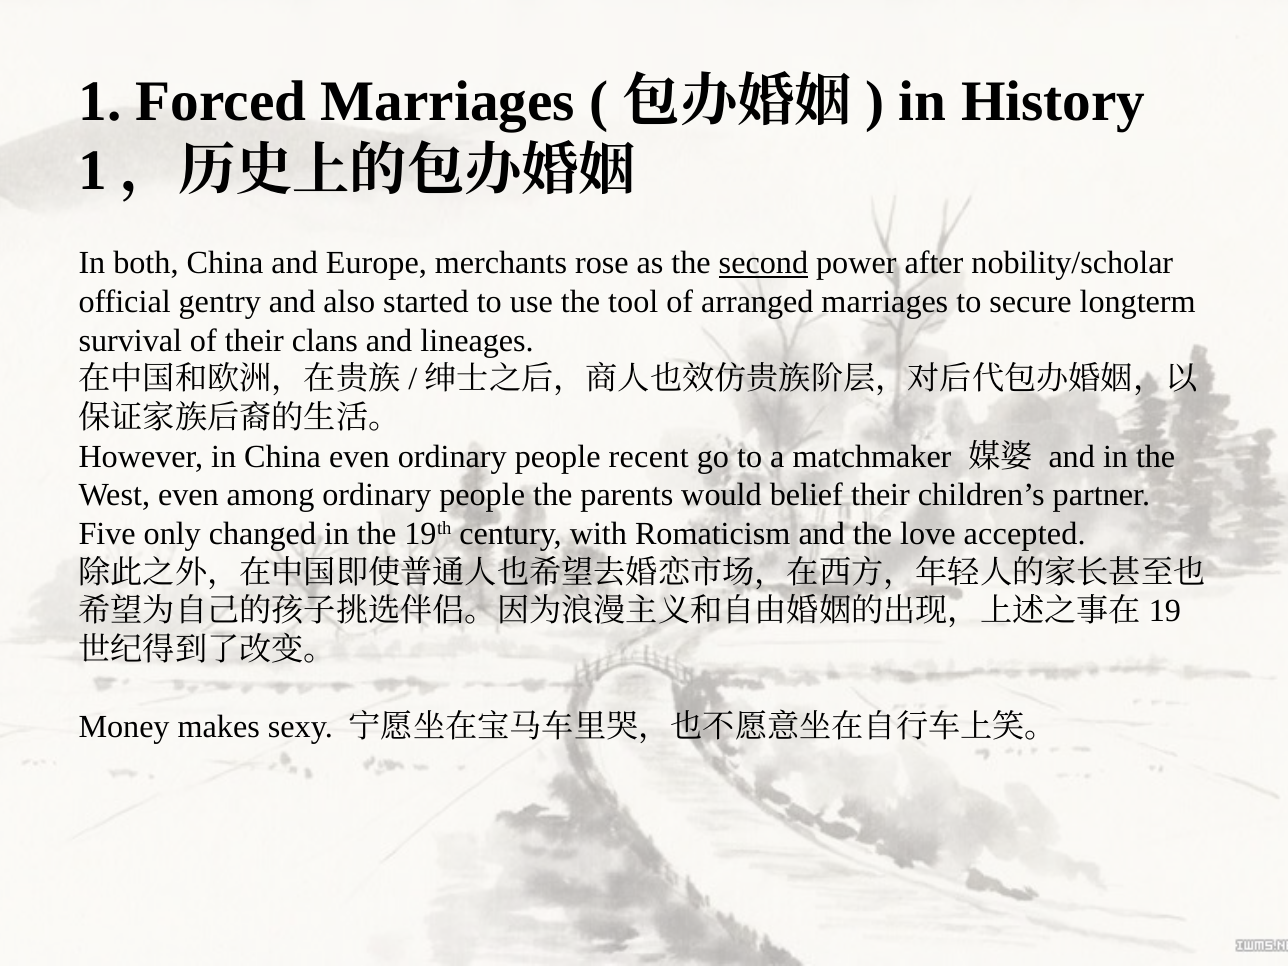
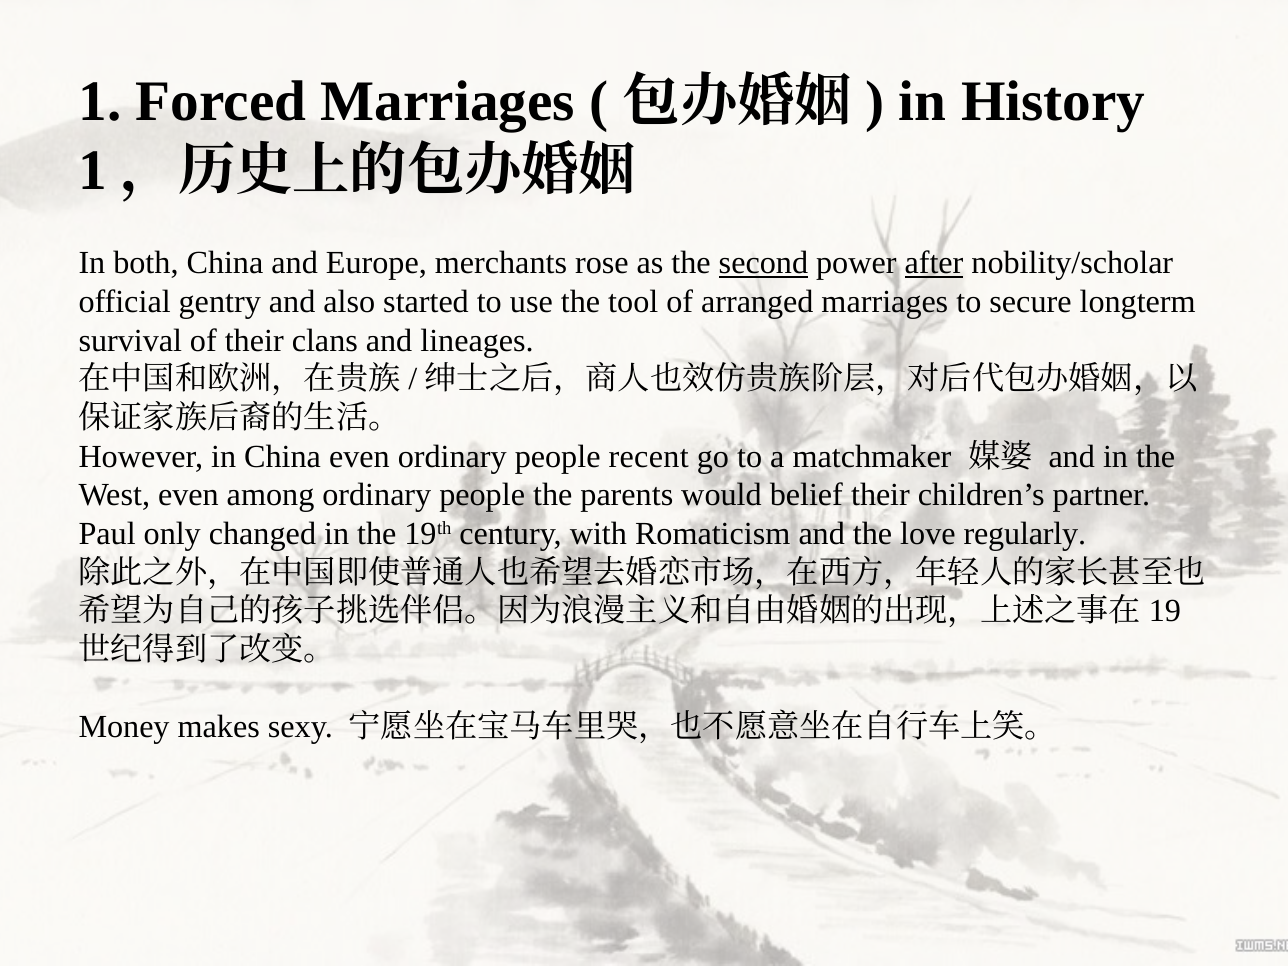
after underline: none -> present
Five: Five -> Paul
accepted: accepted -> regularly
